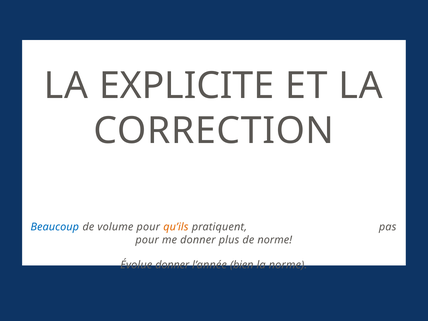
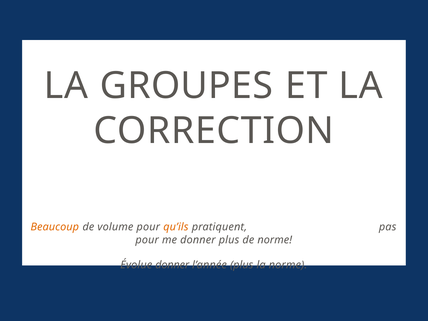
EXPLICITE: EXPLICITE -> GROUPES
Beaucoup colour: blue -> orange
l’année bien: bien -> plus
